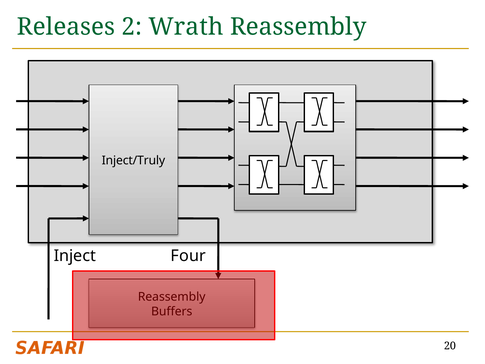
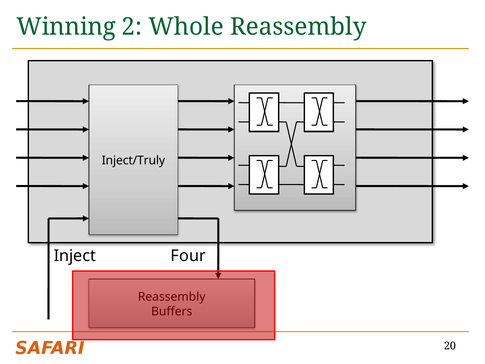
Releases: Releases -> Winning
Wrath: Wrath -> Whole
